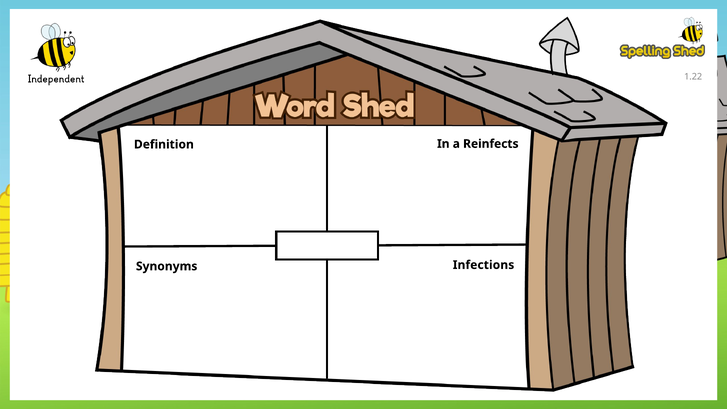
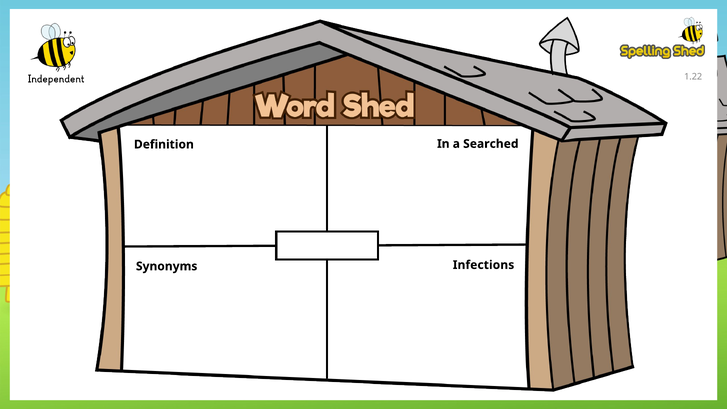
Reinfects: Reinfects -> Searched
